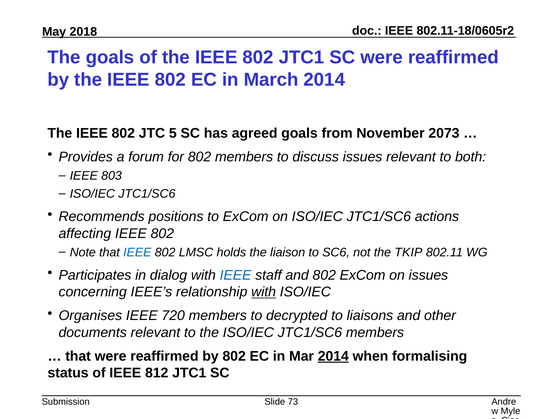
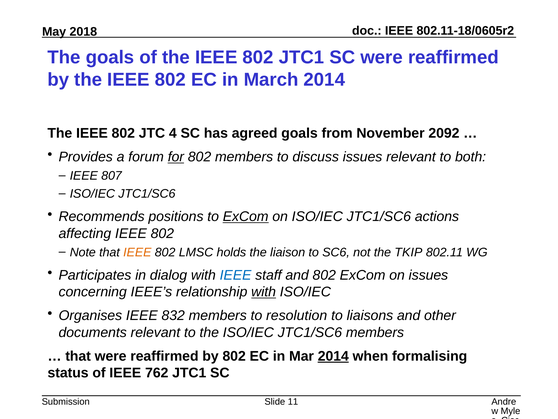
5: 5 -> 4
2073: 2073 -> 2092
for underline: none -> present
803: 803 -> 807
ExCom at (246, 216) underline: none -> present
IEEE at (137, 252) colour: blue -> orange
720: 720 -> 832
decrypted: decrypted -> resolution
812: 812 -> 762
73: 73 -> 11
